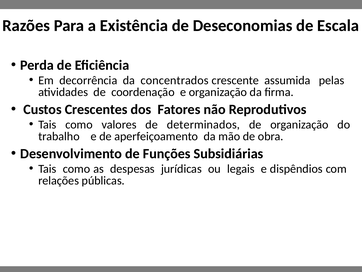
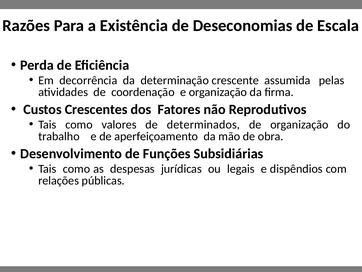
concentrados: concentrados -> determinação
